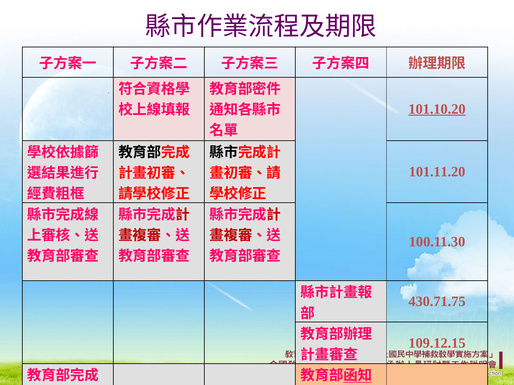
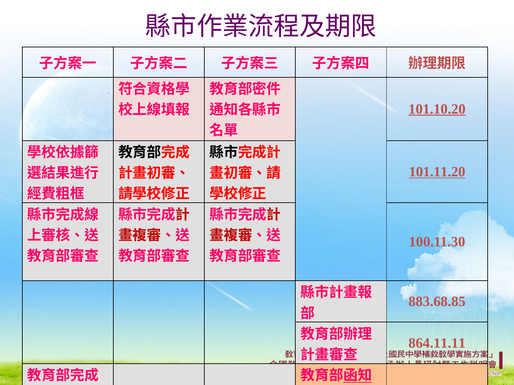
101.11.20 underline: none -> present
430.71.75: 430.71.75 -> 883.68.85
109.12.15: 109.12.15 -> 864.11.11
